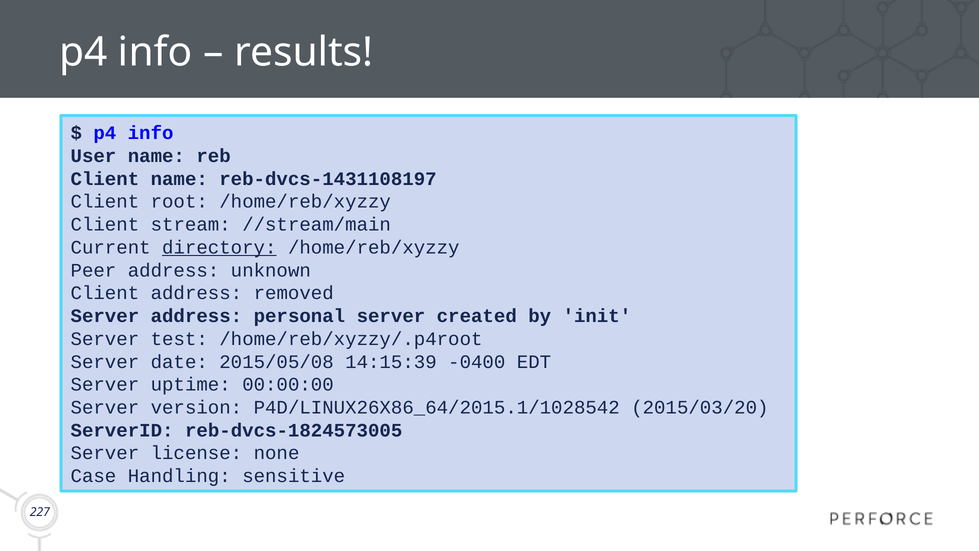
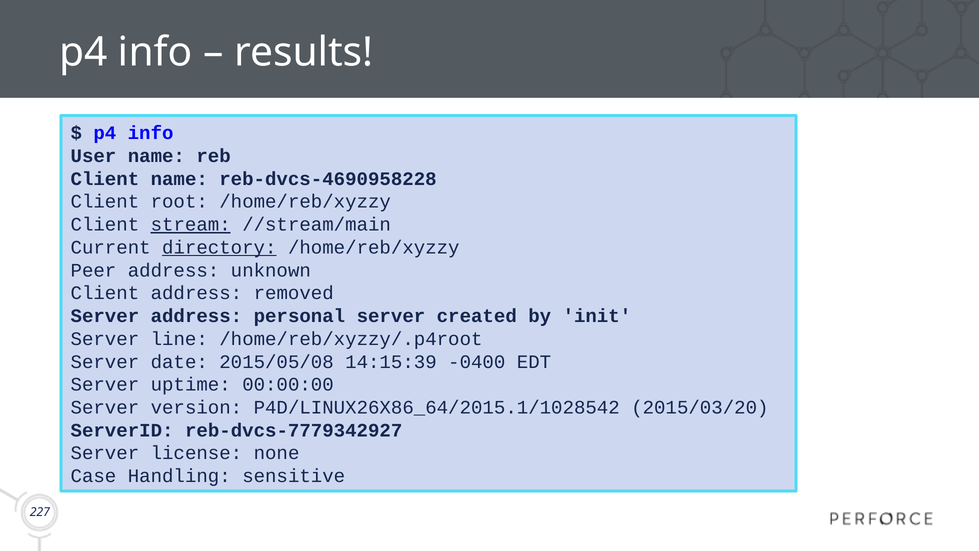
reb-dvcs-1431108197: reb-dvcs-1431108197 -> reb-dvcs-4690958228
stream underline: none -> present
test: test -> line
reb-dvcs-1824573005: reb-dvcs-1824573005 -> reb-dvcs-7779342927
